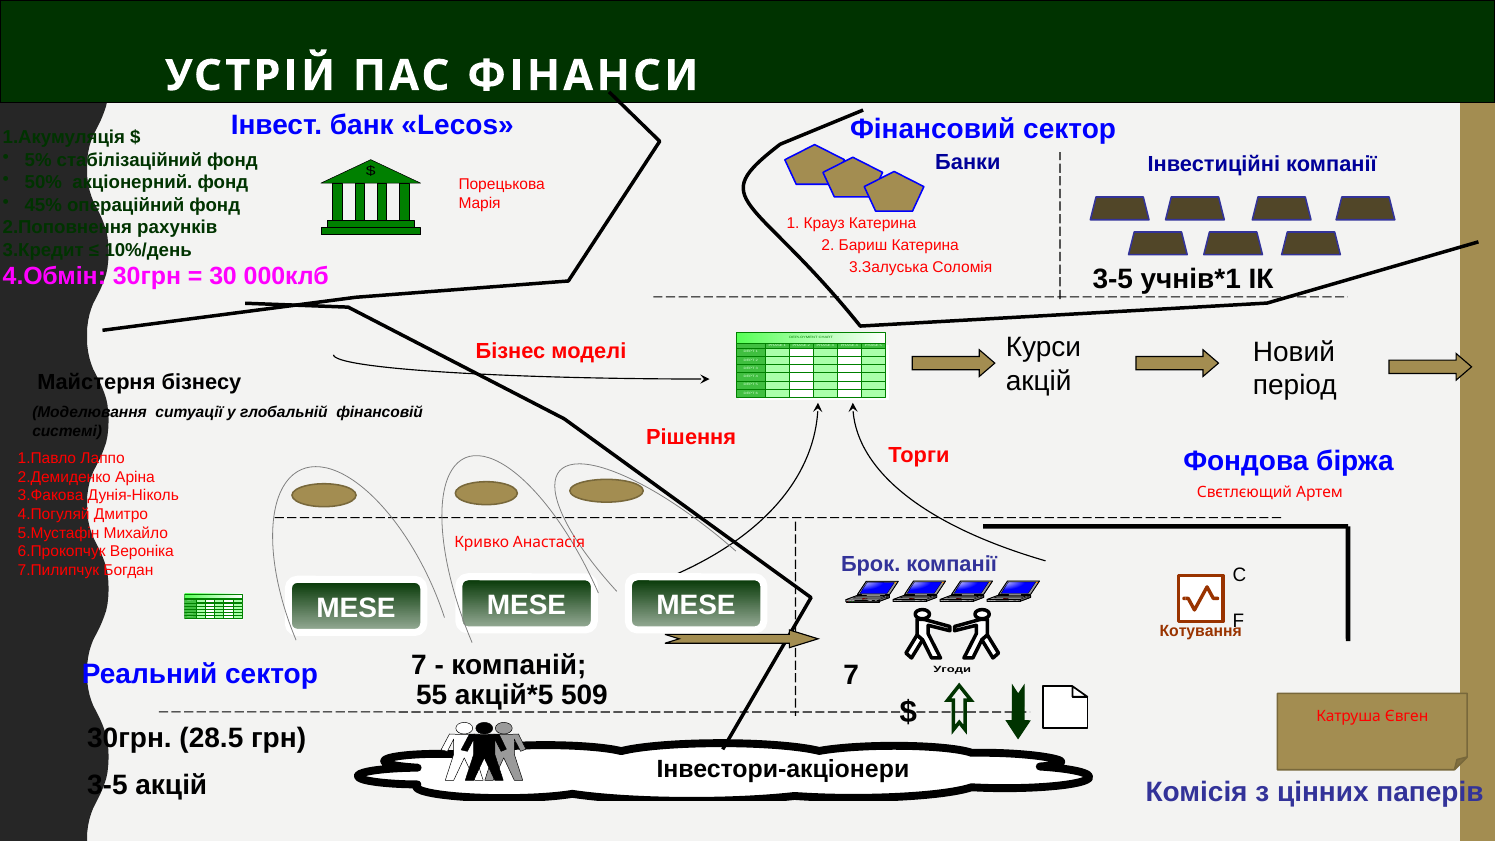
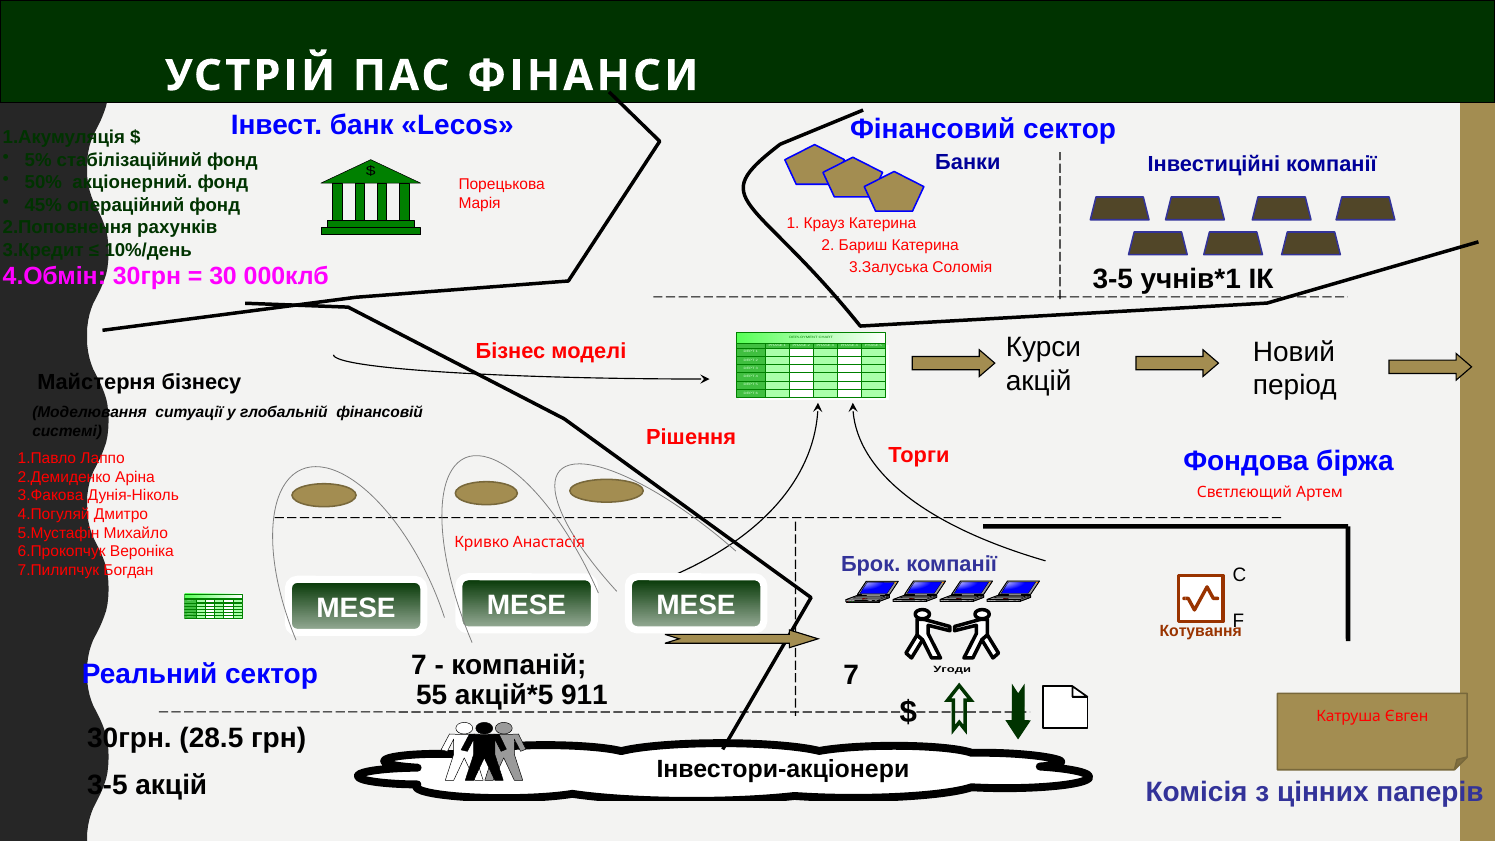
509: 509 -> 911
